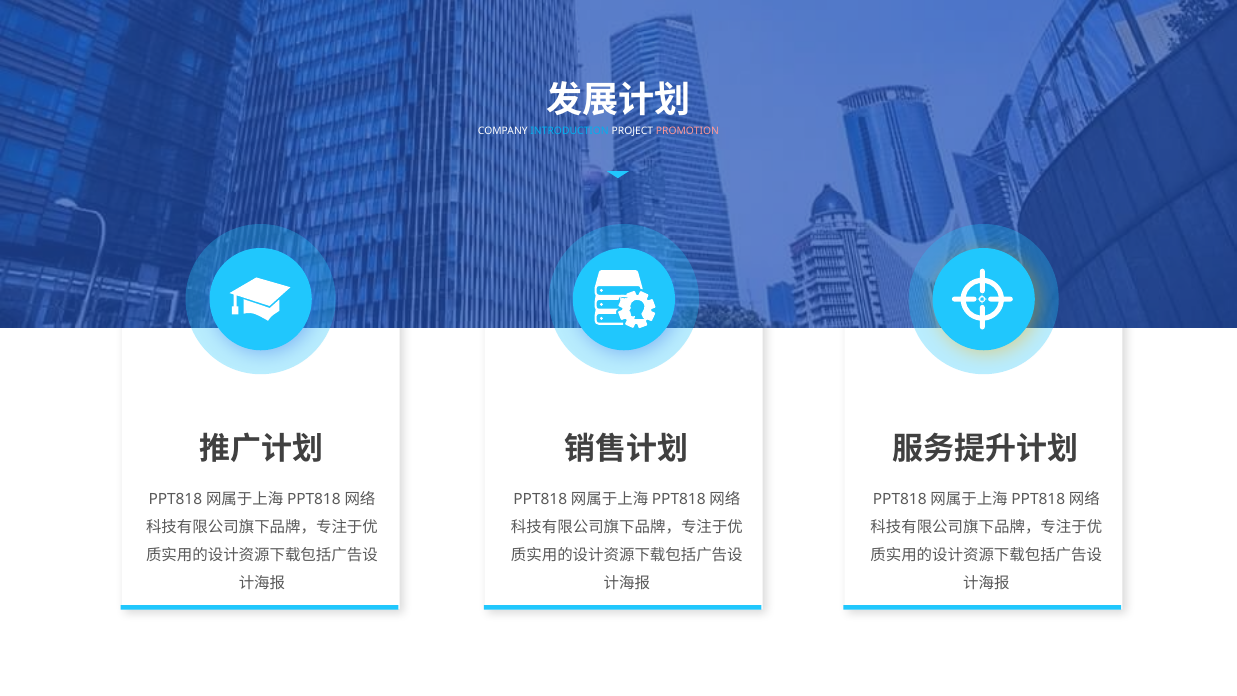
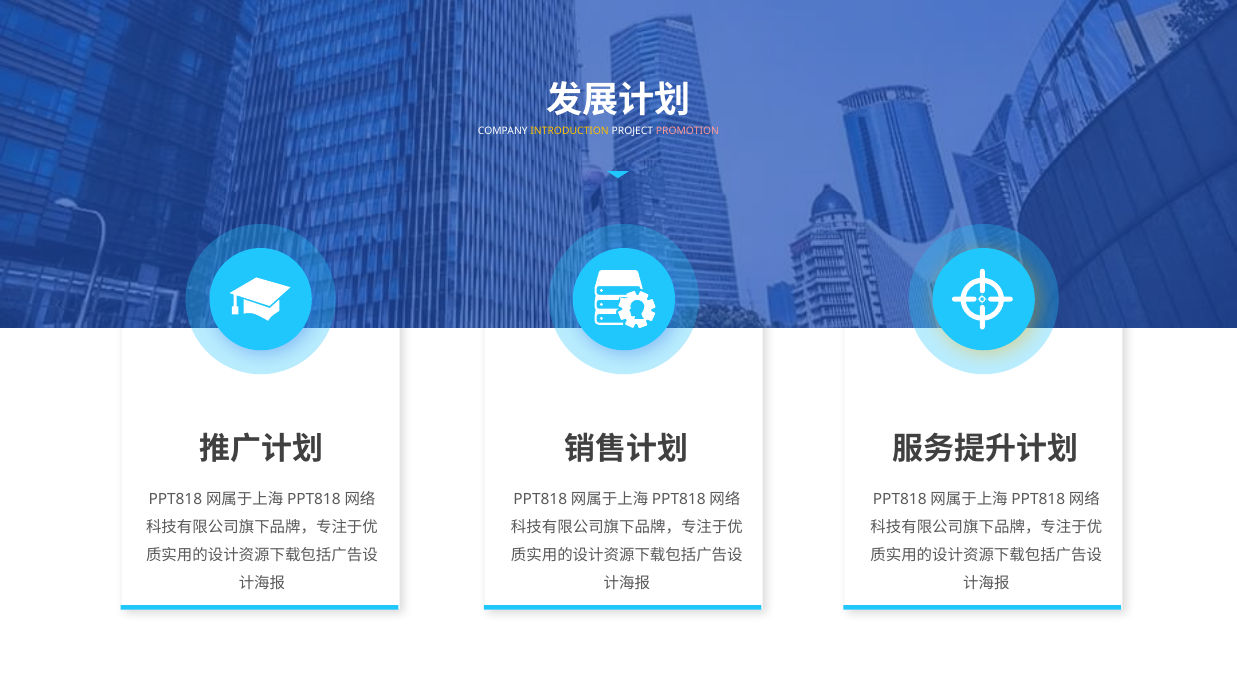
INTRODUCTION colour: light blue -> yellow
